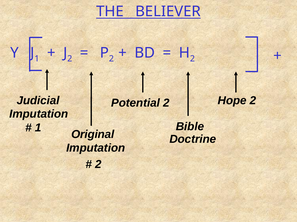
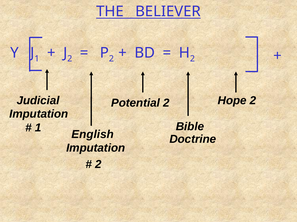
Original: Original -> English
